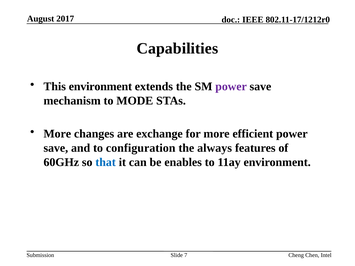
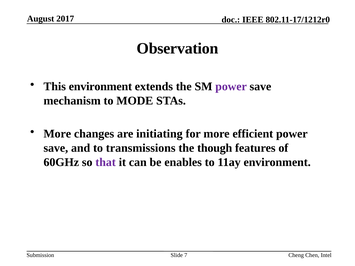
Capabilities: Capabilities -> Observation
exchange: exchange -> initiating
configuration: configuration -> transmissions
always: always -> though
that colour: blue -> purple
